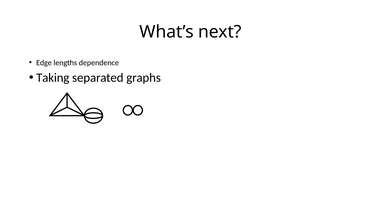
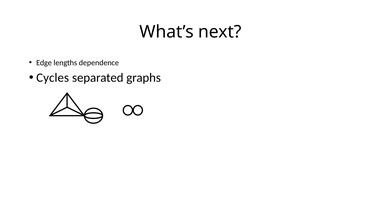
Taking: Taking -> Cycles
